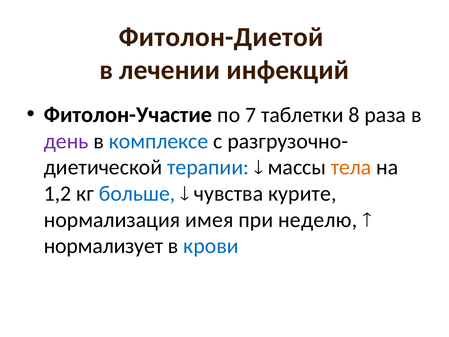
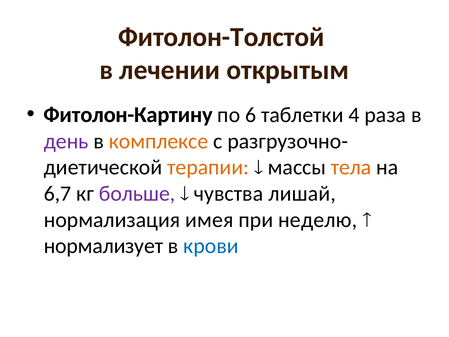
Фитолон-Диетой: Фитолон-Диетой -> Фитолон-Толстой
инфекций: инфекций -> открытым
Фитолон-Участие: Фитолон-Участие -> Фитолон-Картину
7: 7 -> 6
8: 8 -> 4
комплексе colour: blue -> orange
терапии colour: blue -> orange
1,2: 1,2 -> 6,7
больше colour: blue -> purple
курите: курите -> лишай
